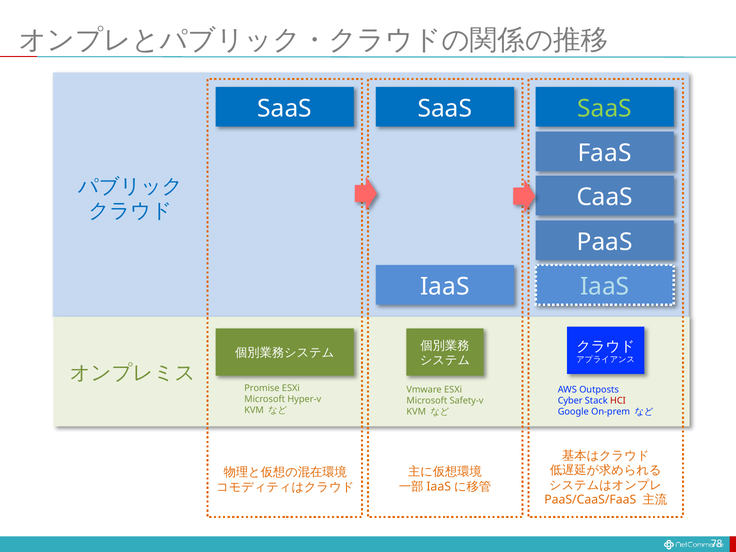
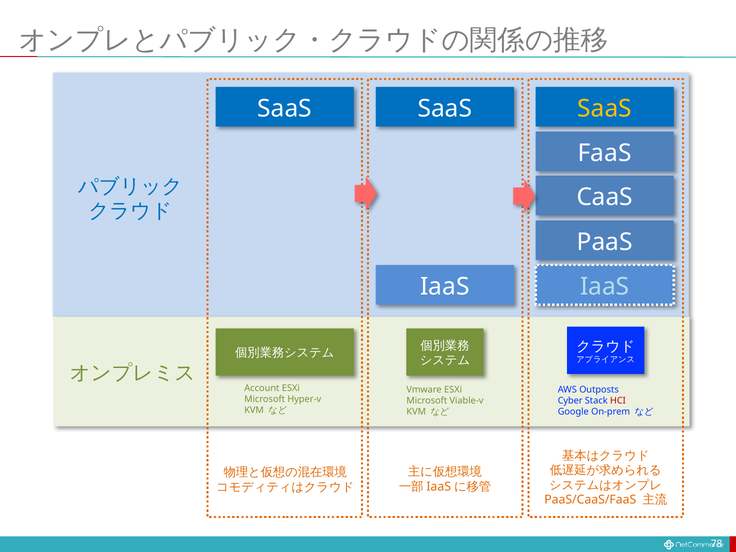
SaaS at (605, 108) colour: light green -> yellow
Promise: Promise -> Account
Safety-v: Safety-v -> Viable-v
